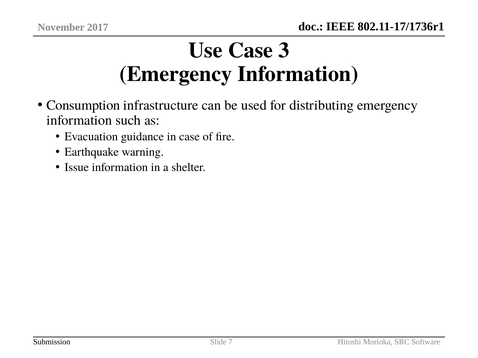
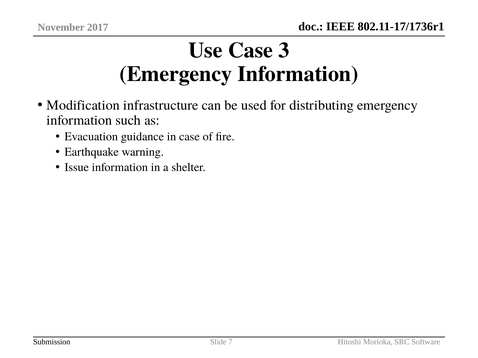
Consumption: Consumption -> Modification
